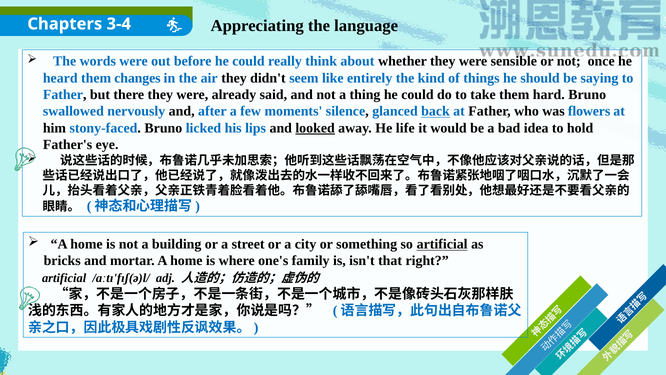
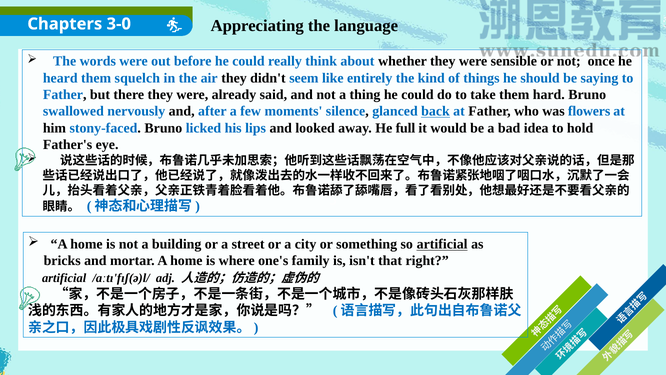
3-4: 3-4 -> 3-0
changes: changes -> squelch
looked underline: present -> none
life: life -> full
